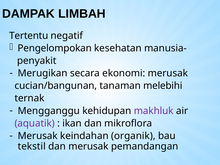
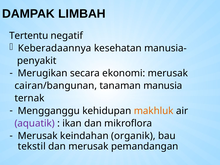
Pengelompokan: Pengelompokan -> Keberadaannya
cucian/bangunan: cucian/bangunan -> cairan/bangunan
melebihi: melebihi -> manusia
makhluk colour: purple -> orange
